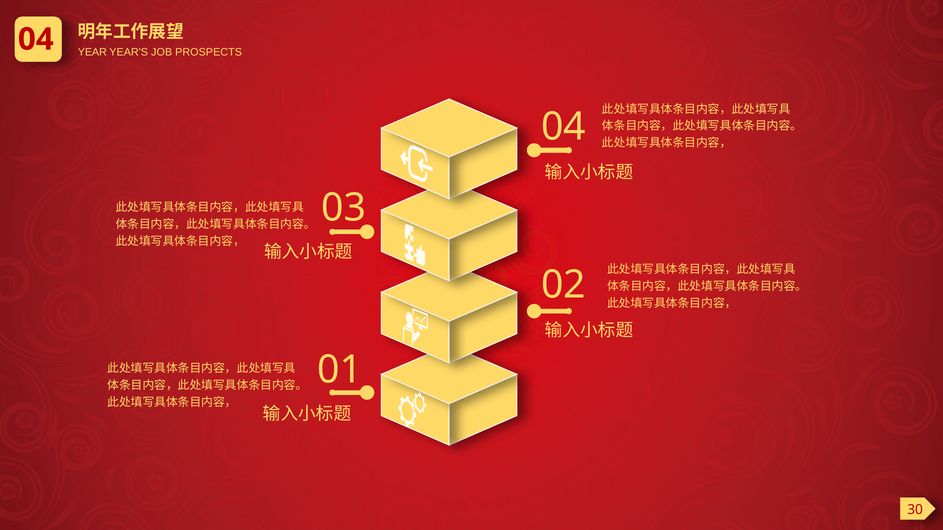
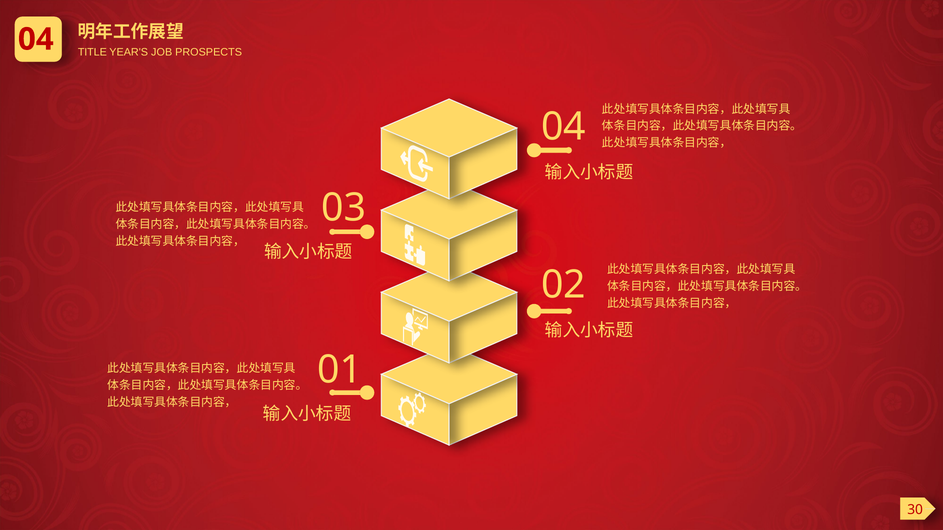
YEAR: YEAR -> TITLE
